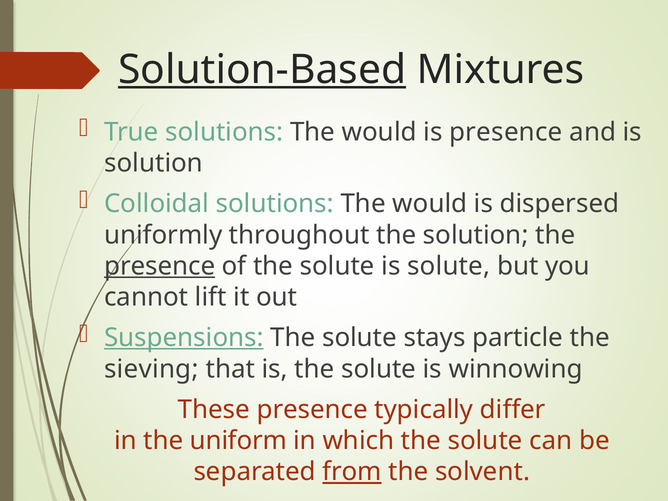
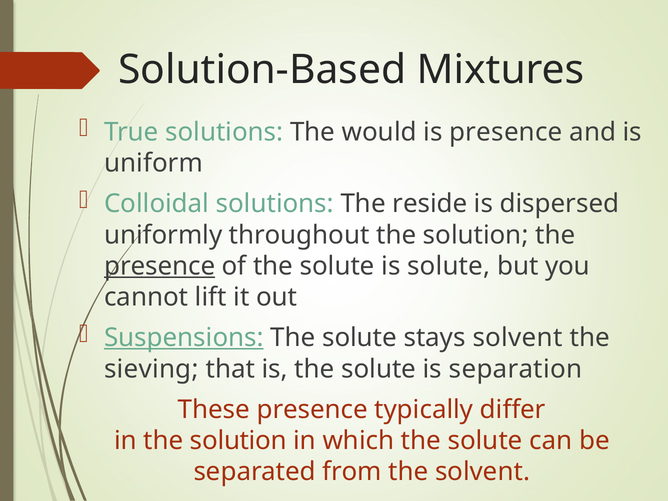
Solution-Based underline: present -> none
solution at (154, 163): solution -> uniform
Colloidal solutions The would: would -> reside
stays particle: particle -> solvent
winnowing: winnowing -> separation
in the uniform: uniform -> solution
from underline: present -> none
